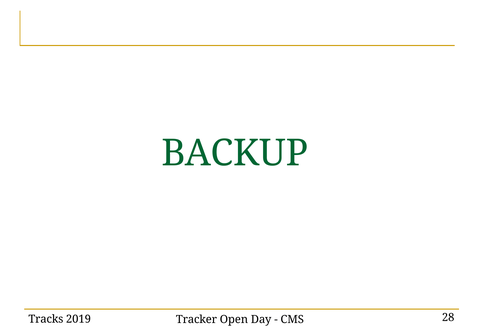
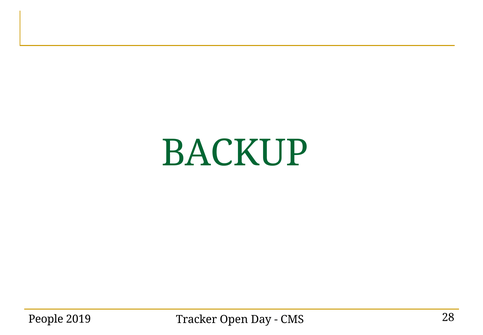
Tracks: Tracks -> People
